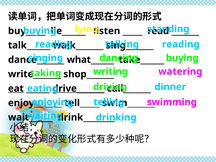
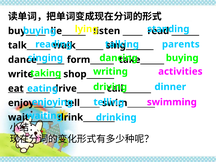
reading at (181, 44): reading -> parents
what______: what______ -> form______
watering: watering -> activities
drive_______ underline: present -> none
